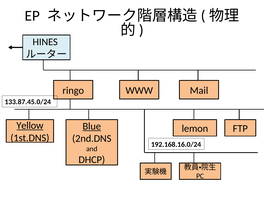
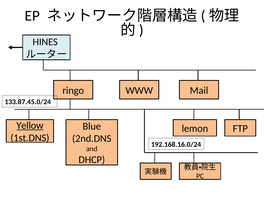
Blue underline: present -> none
